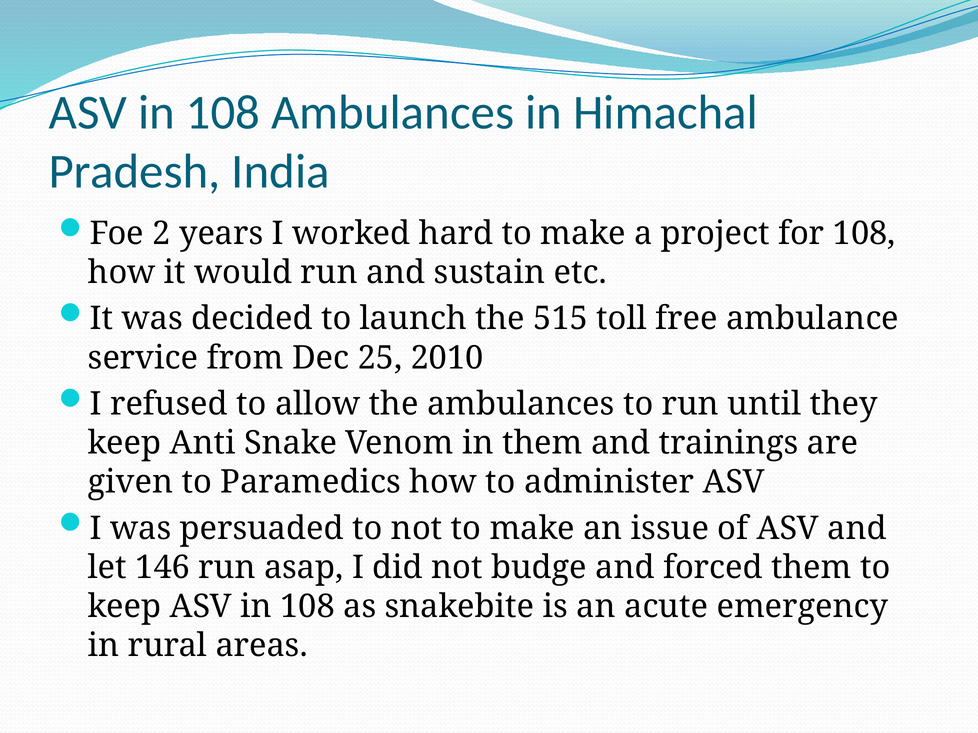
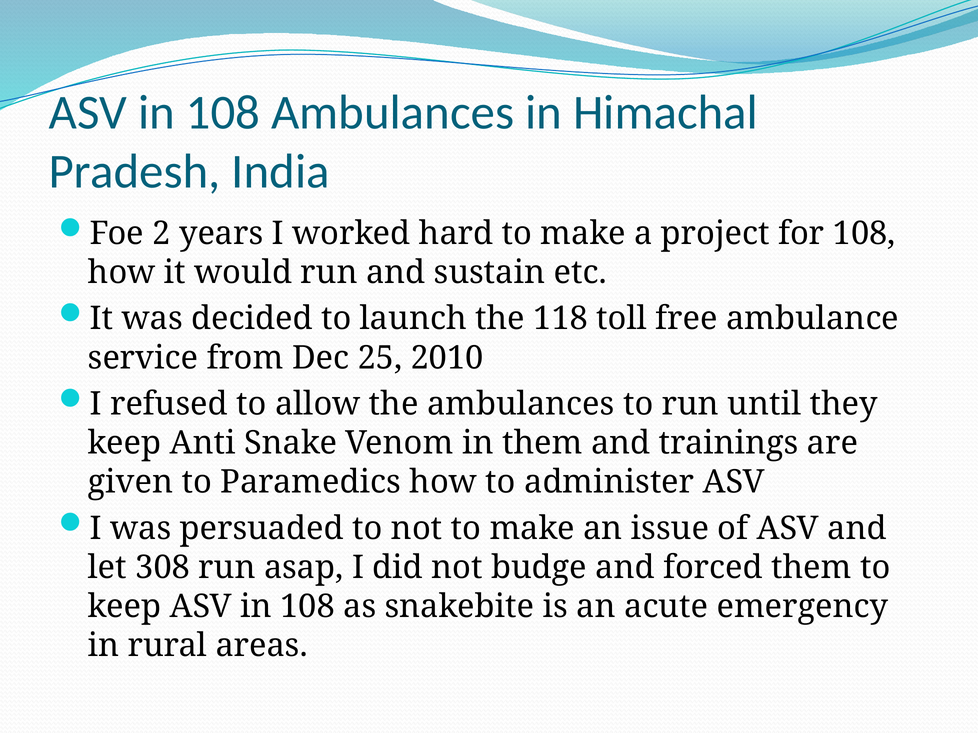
515: 515 -> 118
146: 146 -> 308
